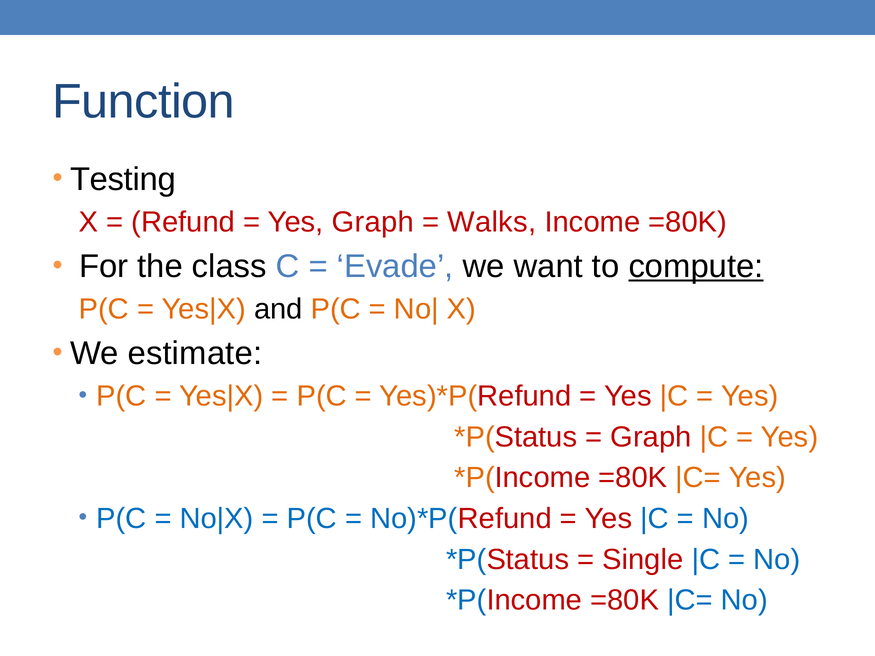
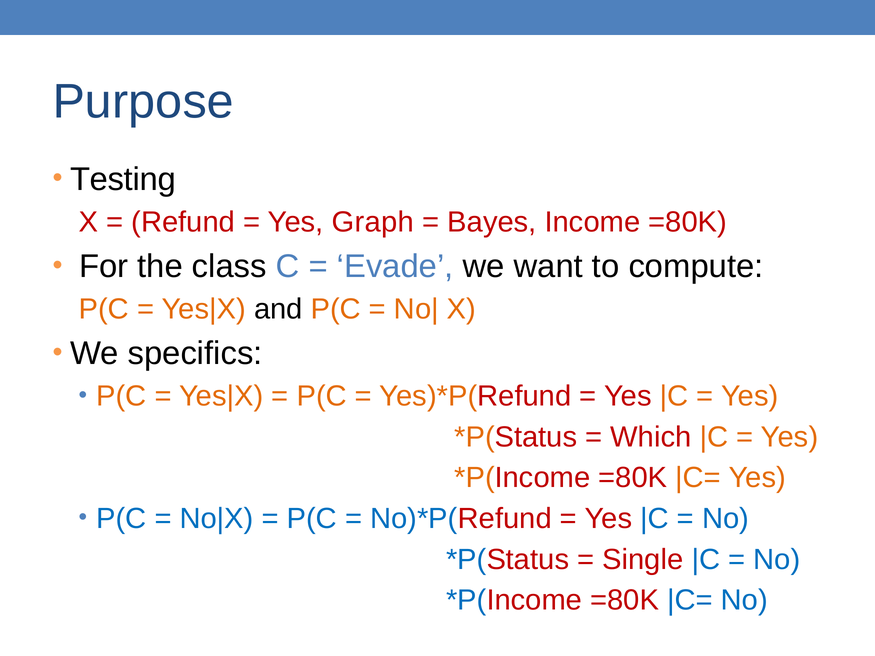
Function: Function -> Purpose
Walks: Walks -> Bayes
compute underline: present -> none
estimate: estimate -> specifics
Graph at (651, 437): Graph -> Which
